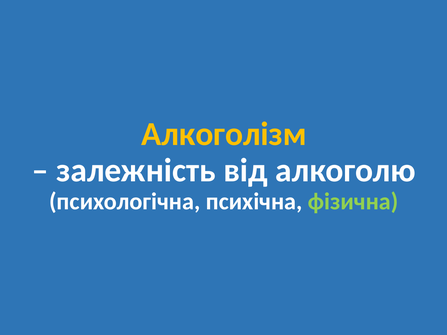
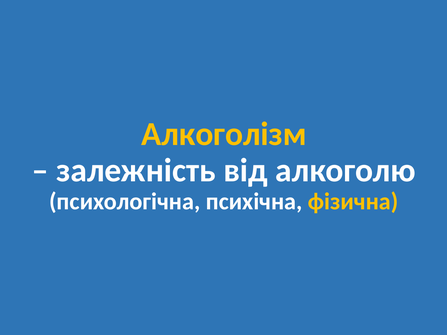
фізична colour: light green -> yellow
